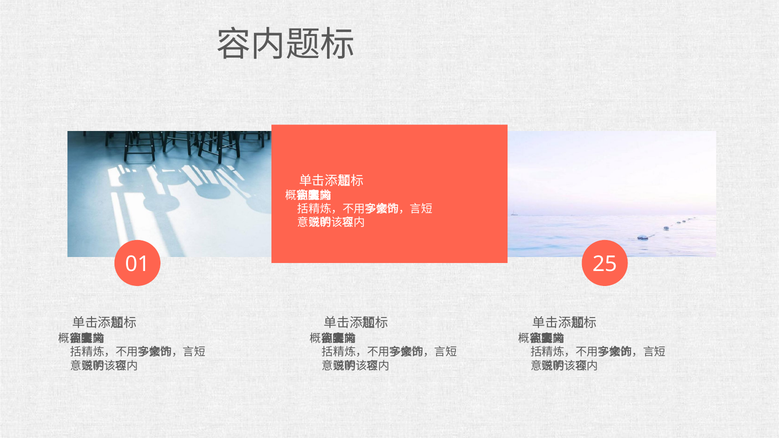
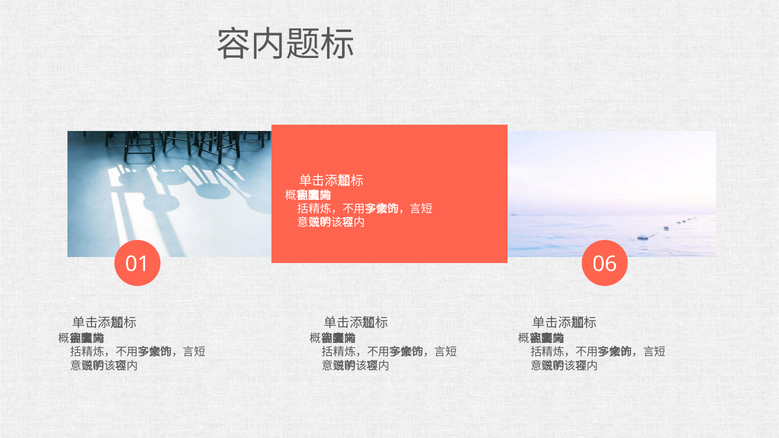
25: 25 -> 06
